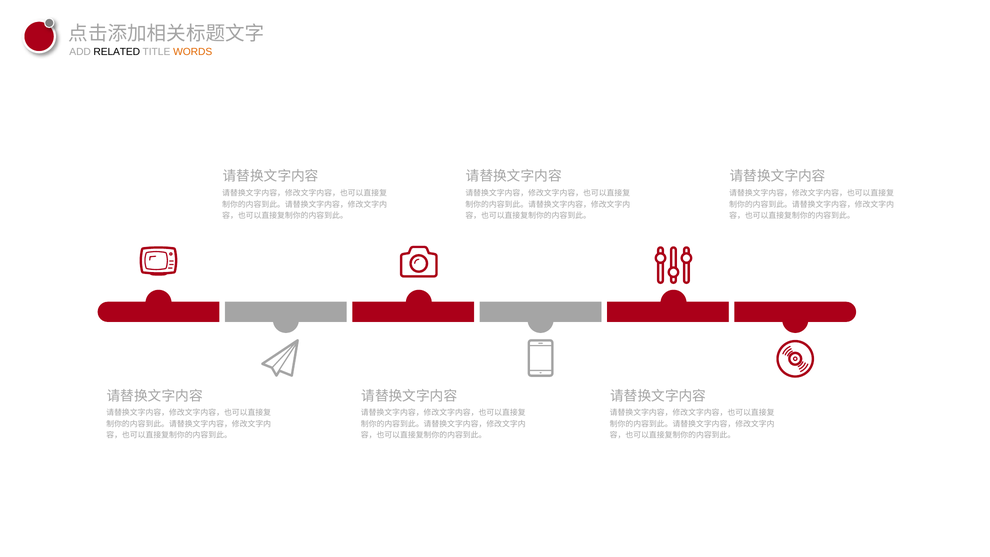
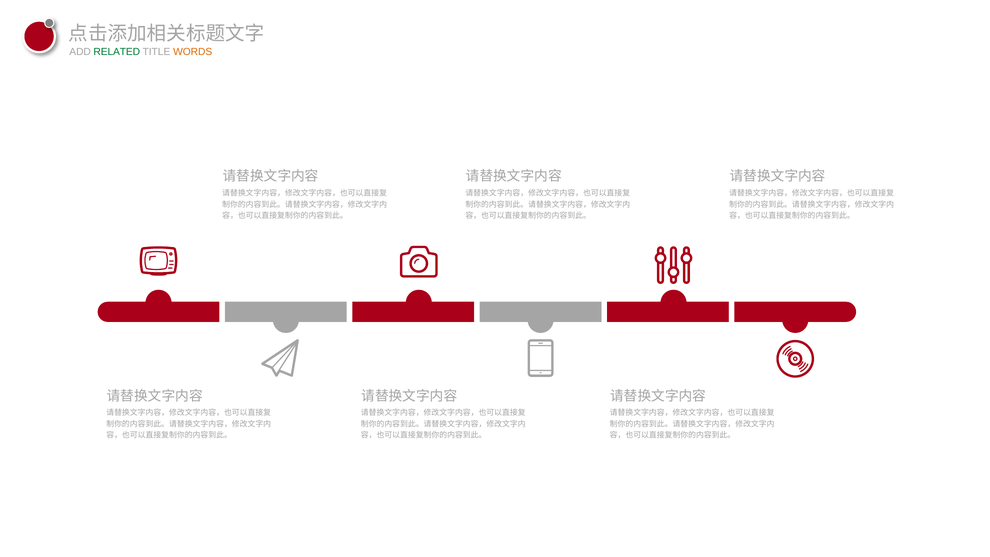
RELATED colour: black -> green
